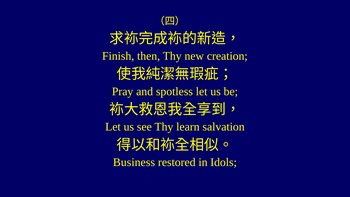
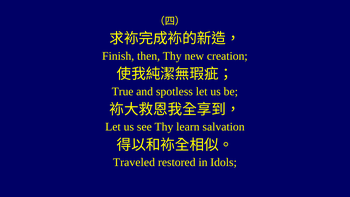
Pray: Pray -> True
Business: Business -> Traveled
